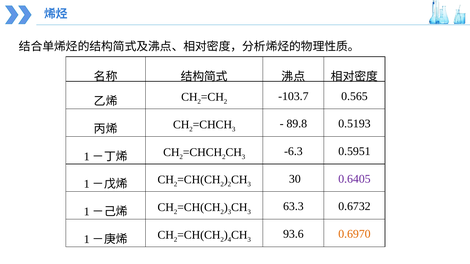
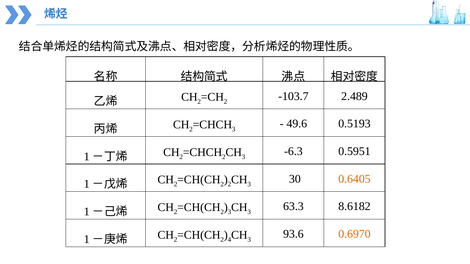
0.565: 0.565 -> 2.489
89.8: 89.8 -> 49.6
0.6405 colour: purple -> orange
0.6732: 0.6732 -> 8.6182
